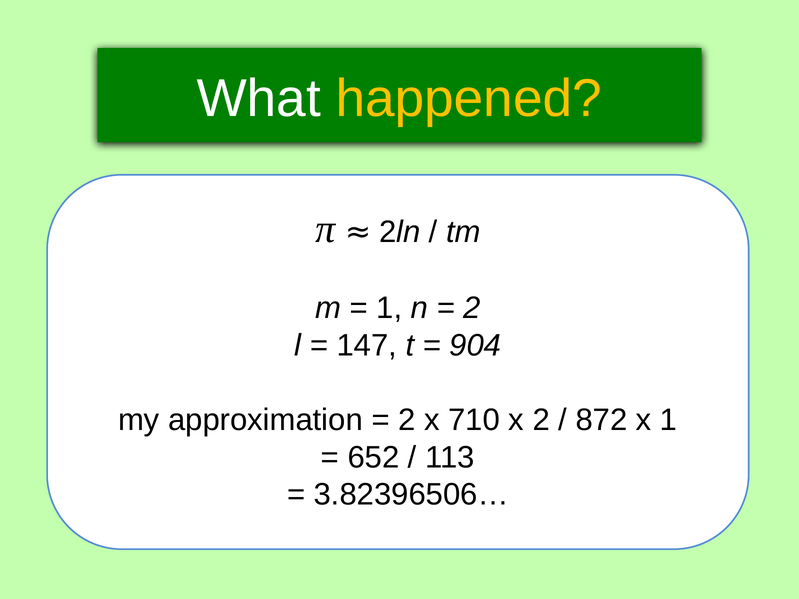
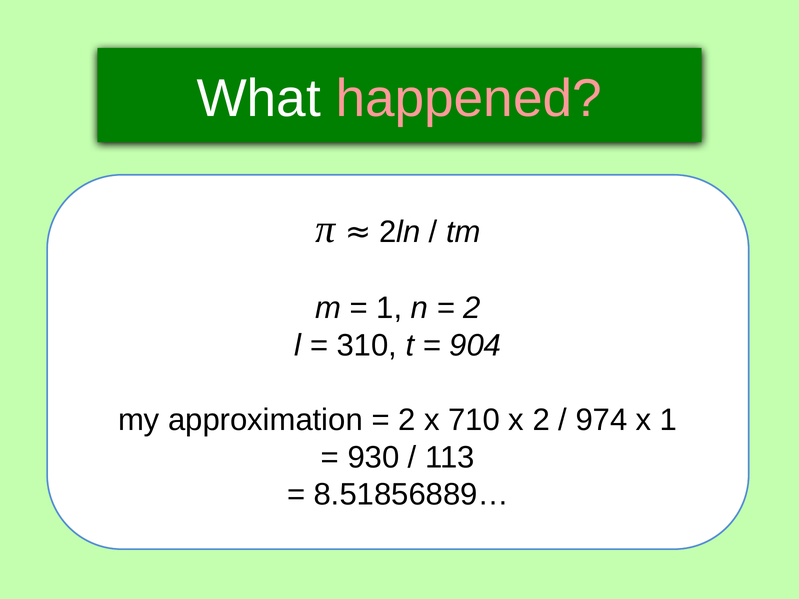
happened colour: yellow -> pink
147: 147 -> 310
872: 872 -> 974
652: 652 -> 930
3.82396506…: 3.82396506… -> 8.51856889…
